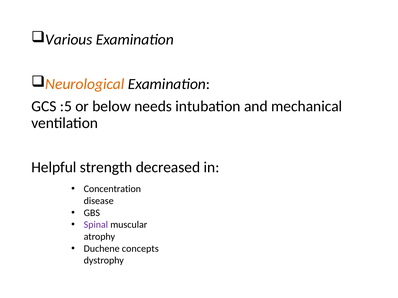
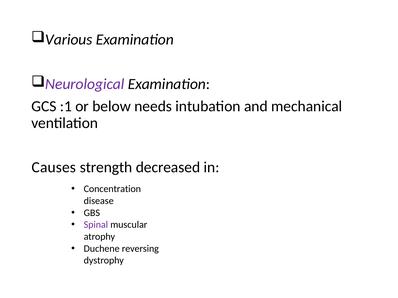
Neurological colour: orange -> purple
:5: :5 -> :1
Helpful: Helpful -> Causes
concepts: concepts -> reversing
